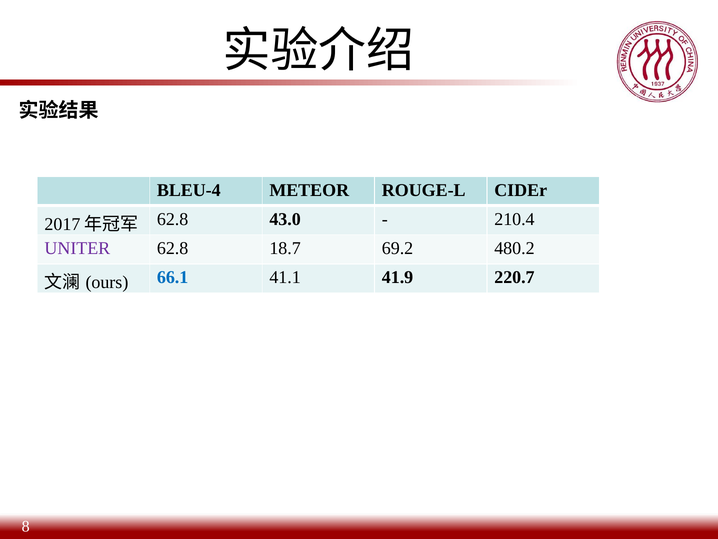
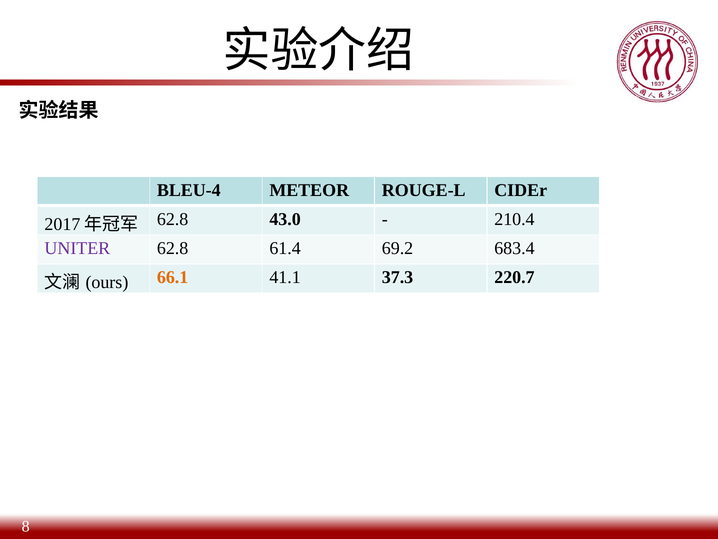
18.7: 18.7 -> 61.4
480.2: 480.2 -> 683.4
66.1 colour: blue -> orange
41.9: 41.9 -> 37.3
